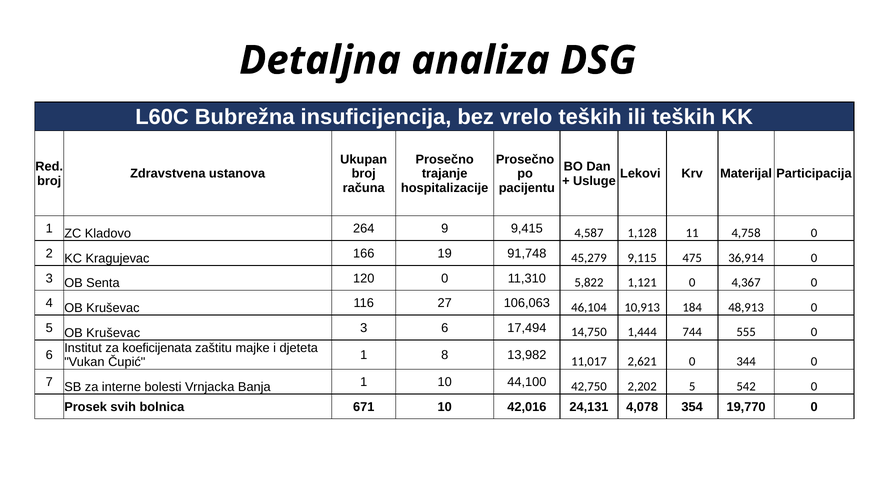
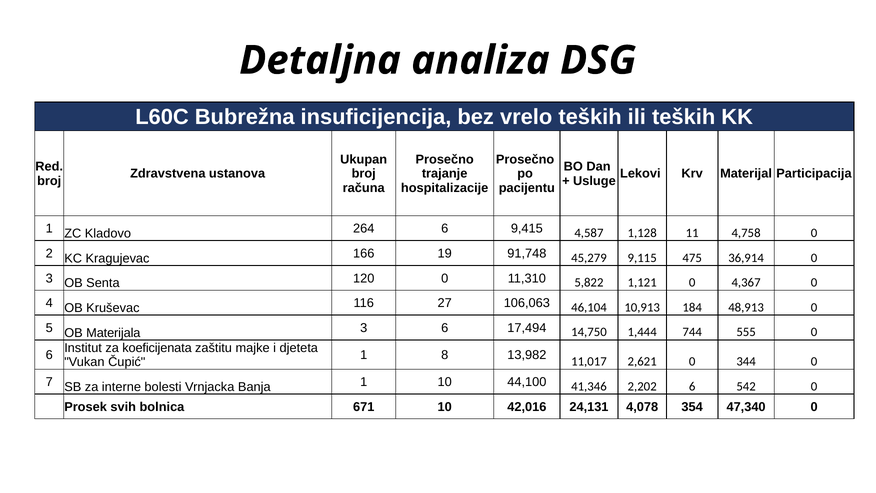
264 9: 9 -> 6
5 OB Kruševac: Kruševac -> Materijala
42,750: 42,750 -> 41,346
2,202 5: 5 -> 6
19,770: 19,770 -> 47,340
